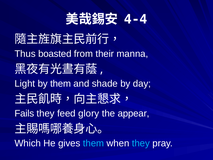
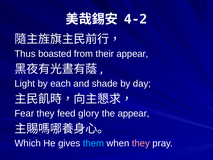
4-4: 4-4 -> 4-2
their manna: manna -> appear
by them: them -> each
Fails: Fails -> Fear
they at (141, 143) colour: light blue -> pink
